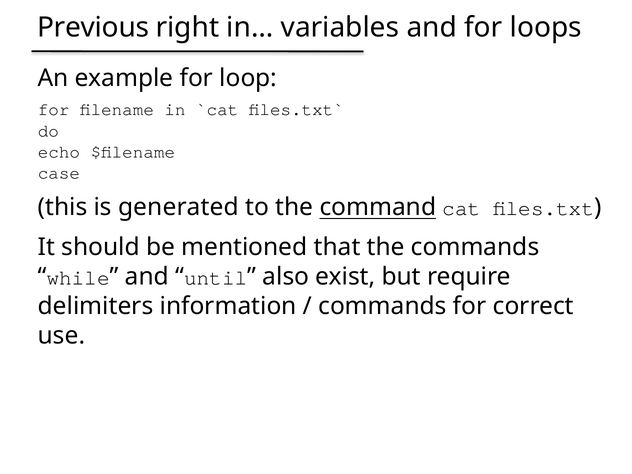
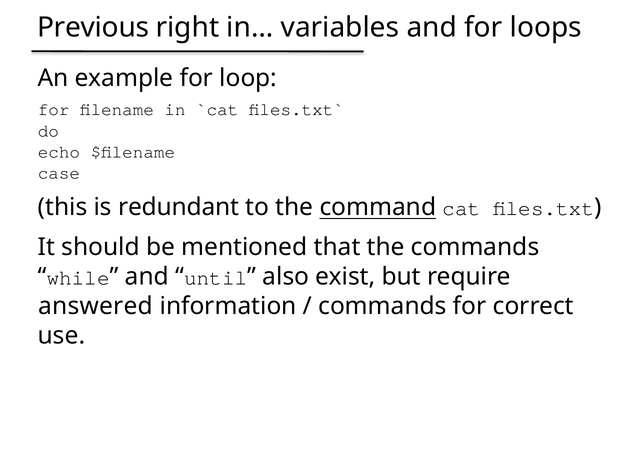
generated: generated -> redundant
delimiters: delimiters -> answered
